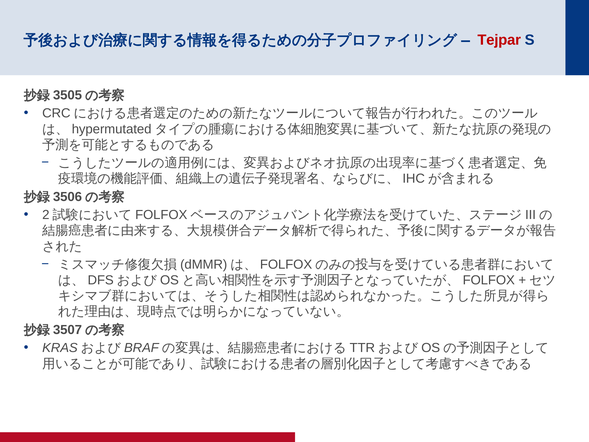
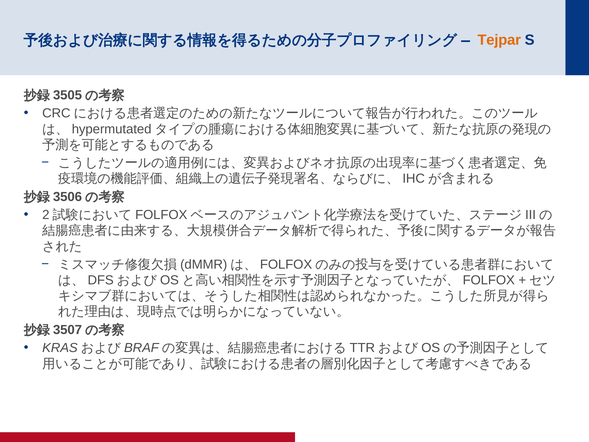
Tejpar colour: red -> orange
